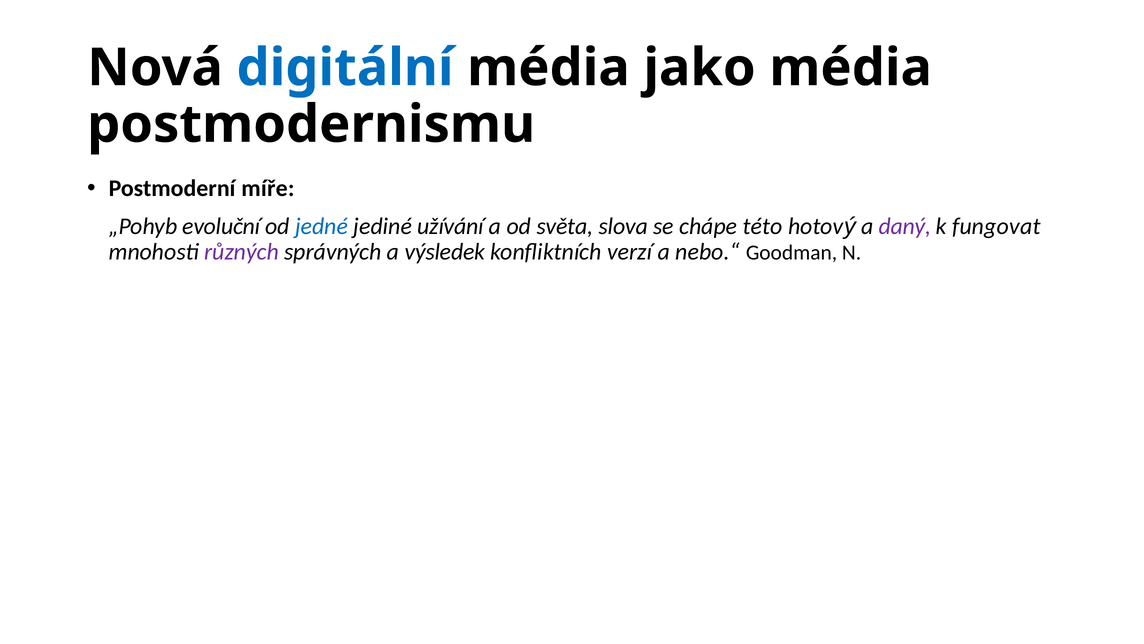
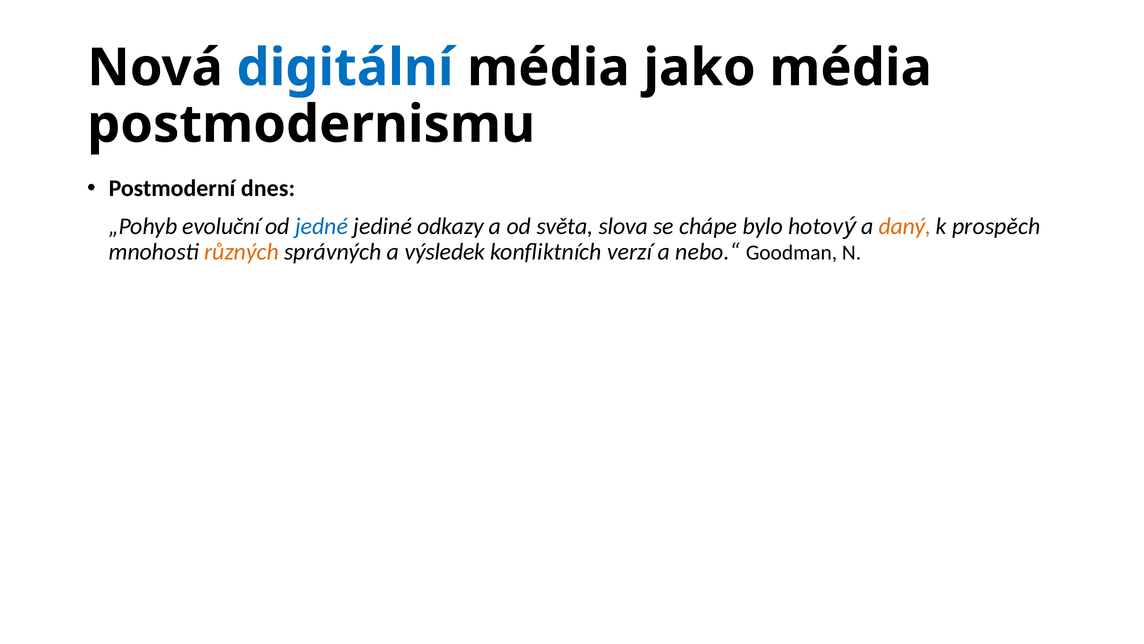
míře: míře -> dnes
užívání: užívání -> odkazy
této: této -> bylo
daný colour: purple -> orange
fungovat: fungovat -> prospěch
různých colour: purple -> orange
